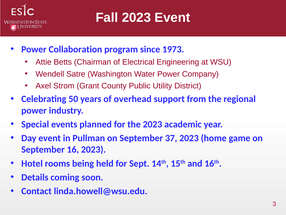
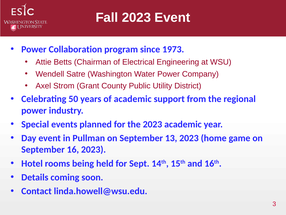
of overhead: overhead -> academic
37: 37 -> 13
